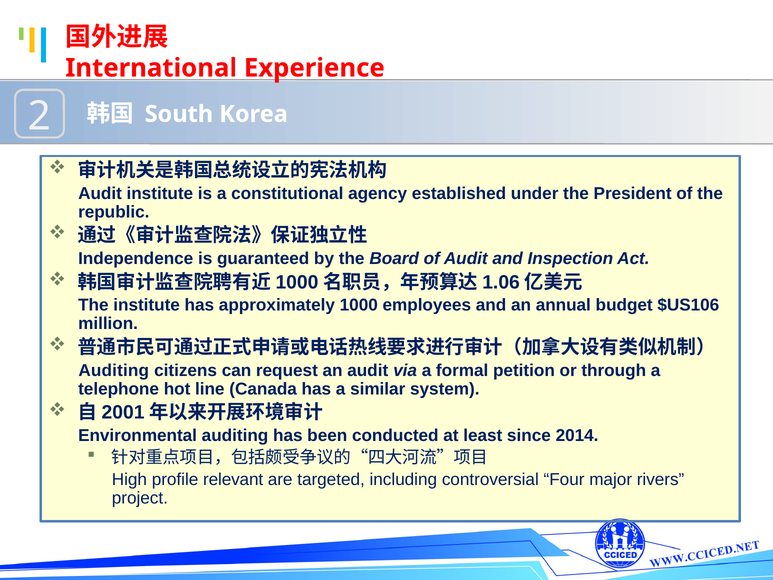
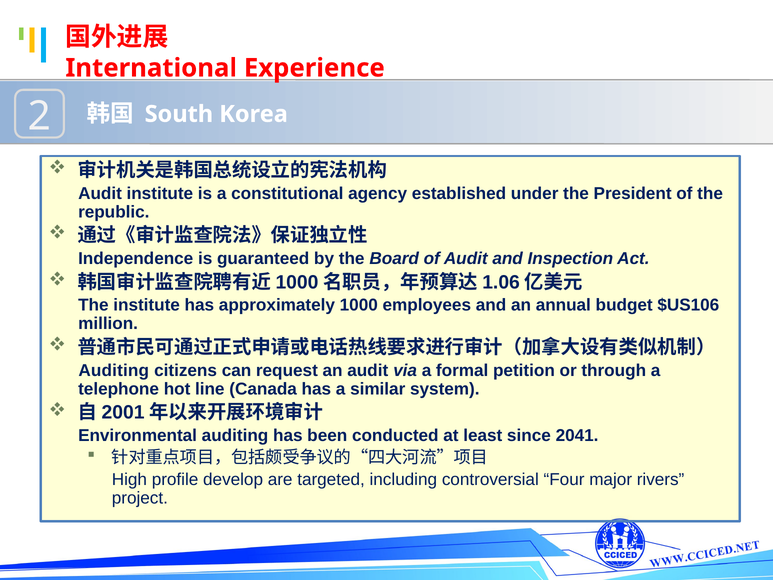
2014: 2014 -> 2041
relevant: relevant -> develop
